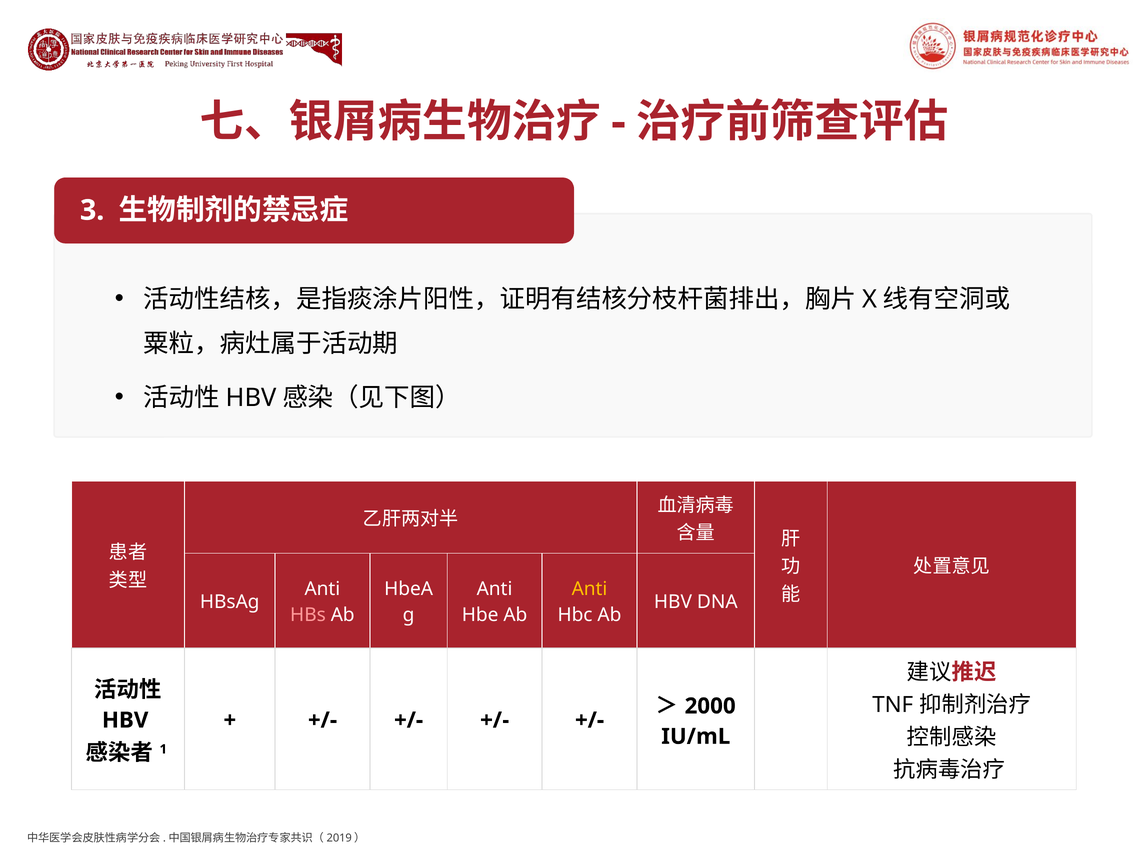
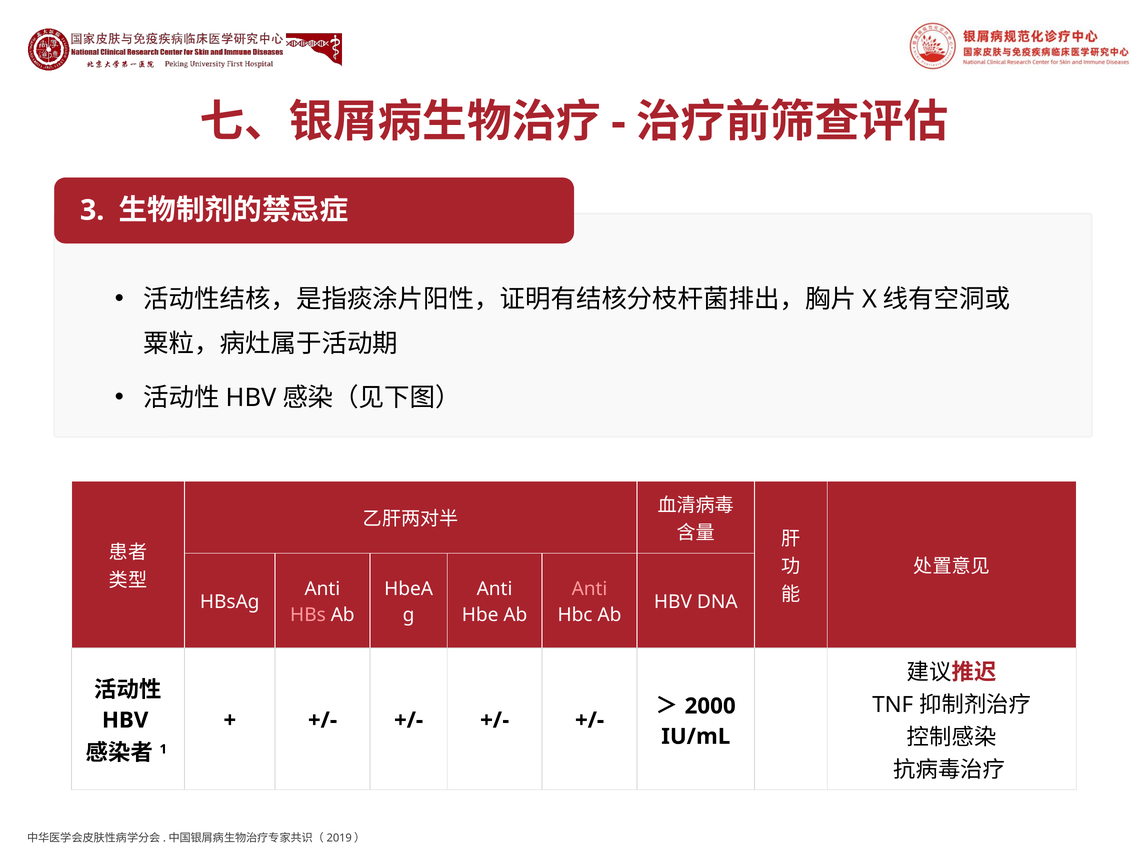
Anti at (590, 589) colour: yellow -> pink
